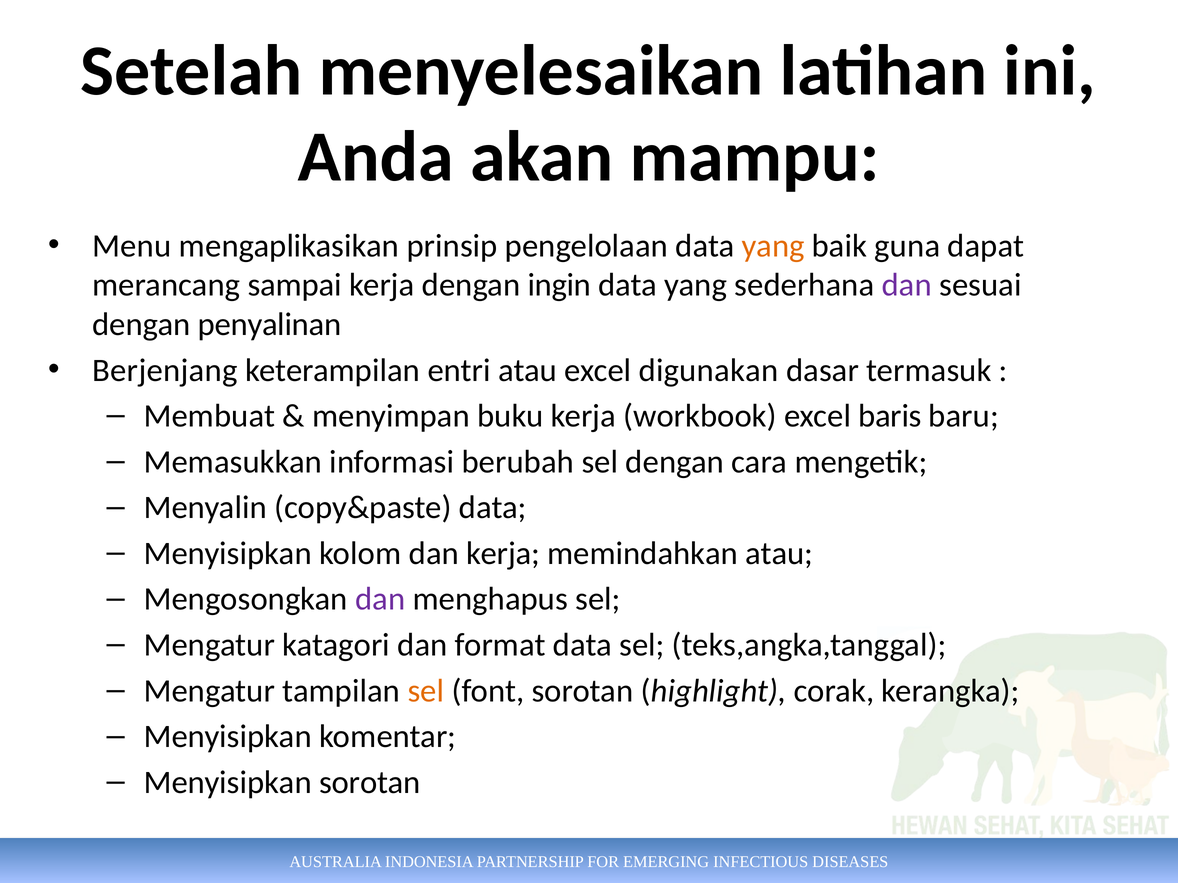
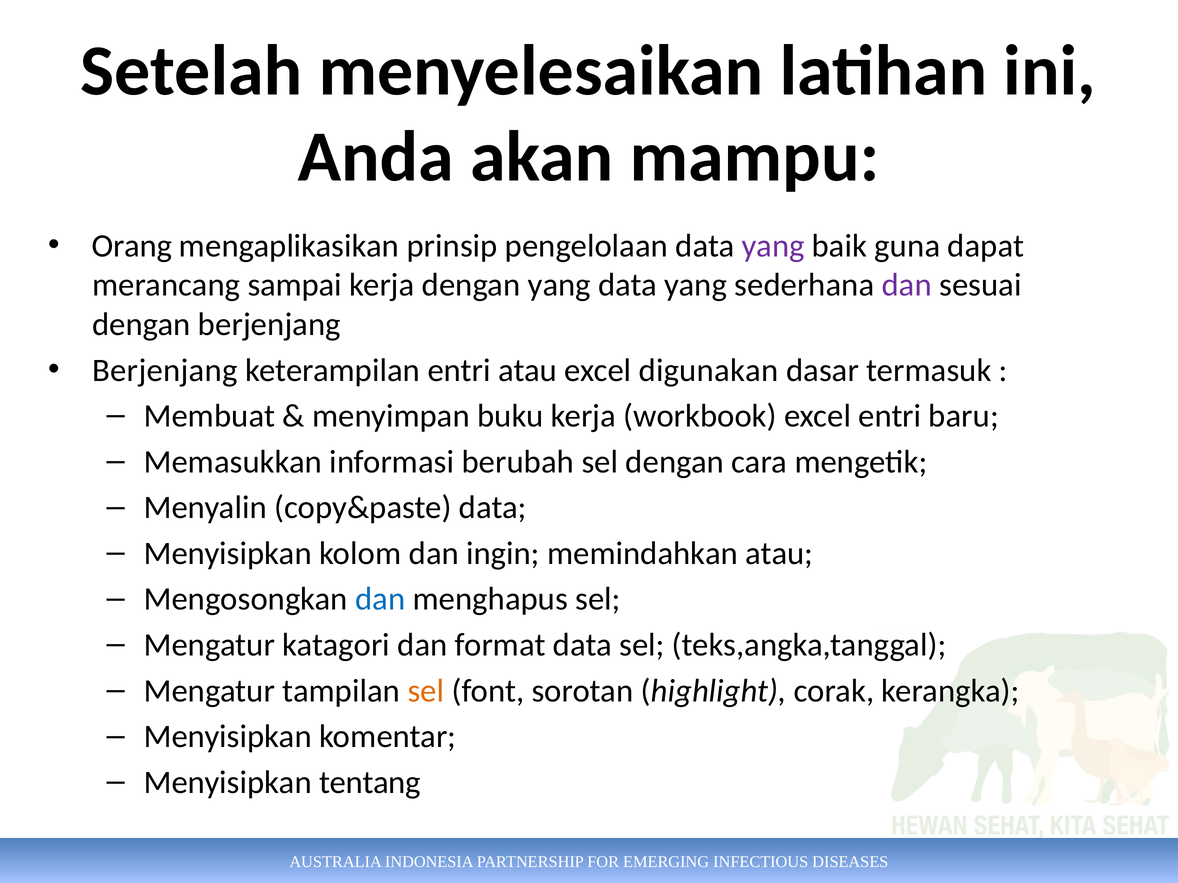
Menu: Menu -> Orang
yang at (773, 246) colour: orange -> purple
dengan ingin: ingin -> yang
dengan penyalinan: penyalinan -> berjenjang
excel baris: baris -> entri
dan kerja: kerja -> ingin
dan at (380, 600) colour: purple -> blue
Menyisipkan sorotan: sorotan -> tentang
